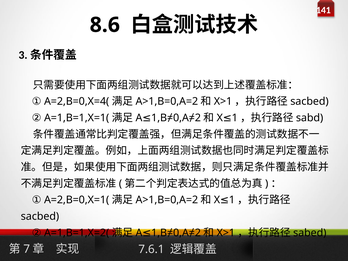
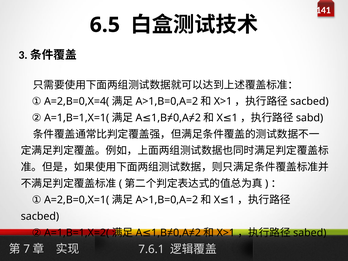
8.6: 8.6 -> 6.5
